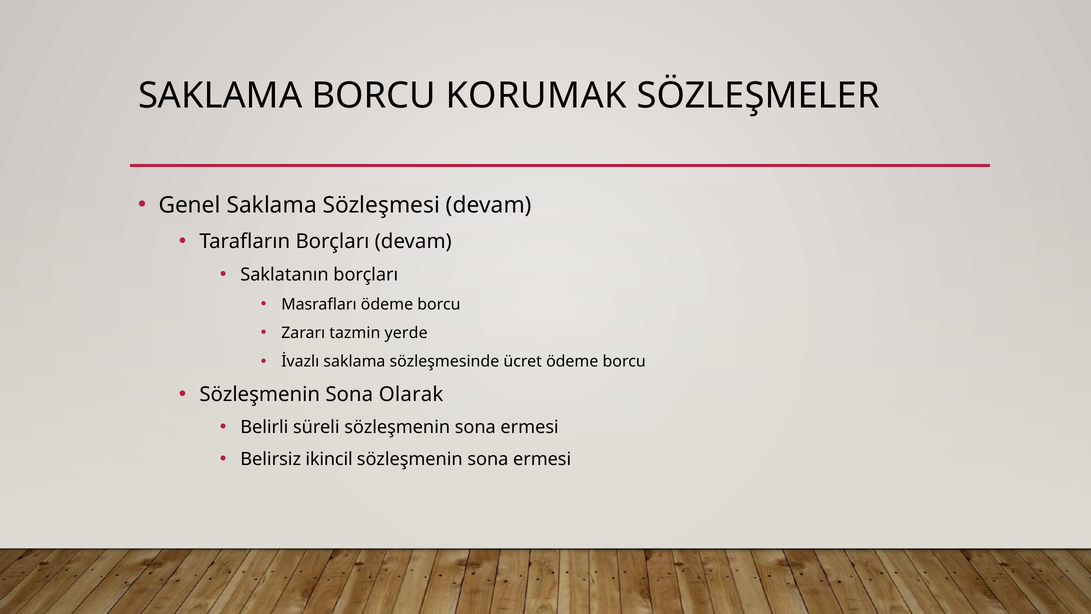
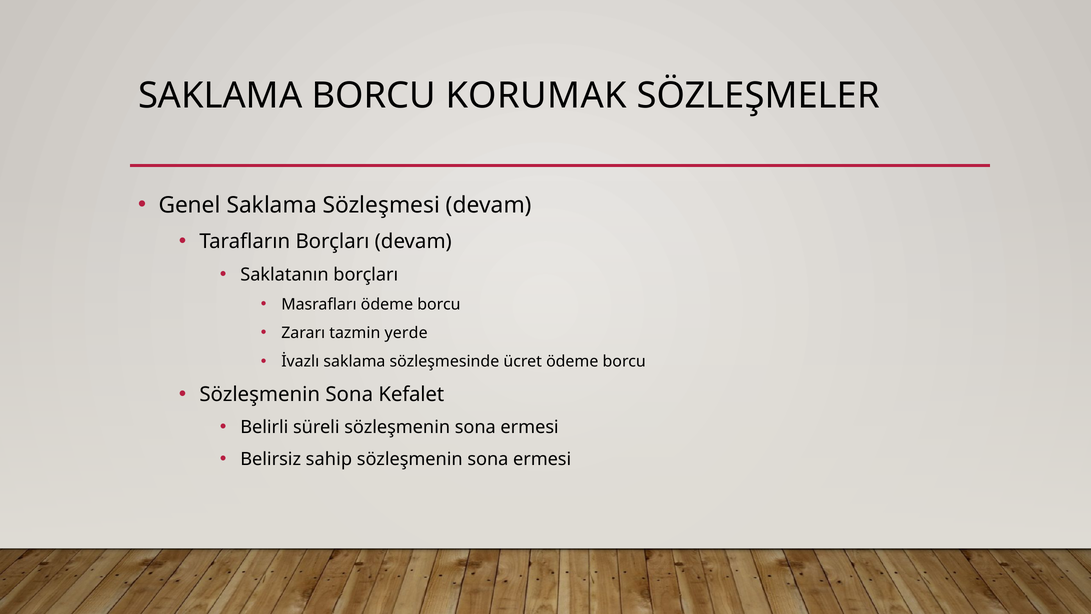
Olarak: Olarak -> Kefalet
ikincil: ikincil -> sahip
